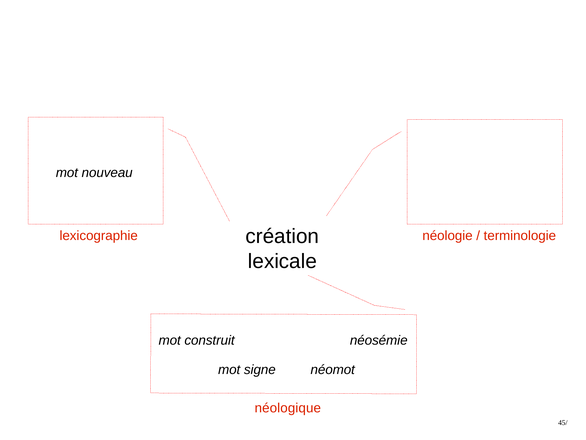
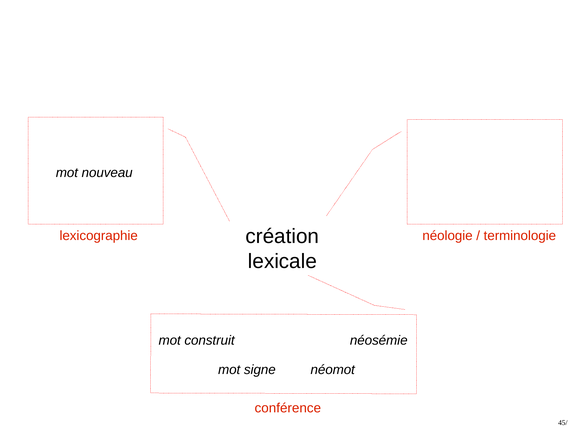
néologique: néologique -> conférence
